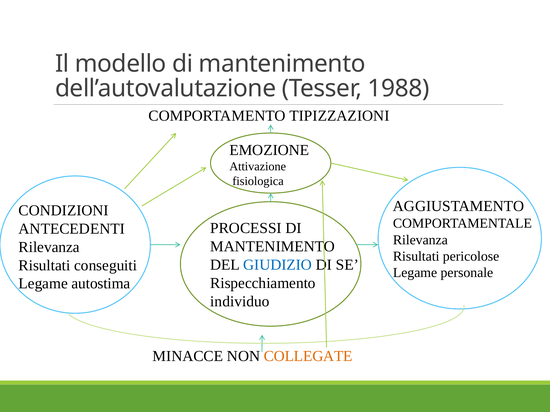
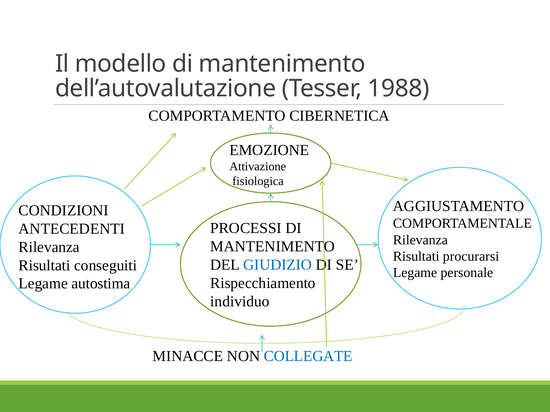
TIPIZZAZIONI: TIPIZZAZIONI -> CIBERNETICA
pericolose: pericolose -> procurarsi
COLLEGATE colour: orange -> blue
